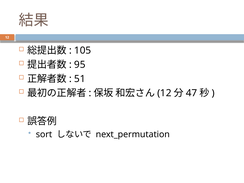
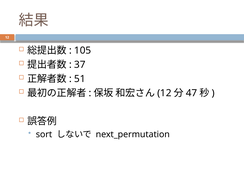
95: 95 -> 37
